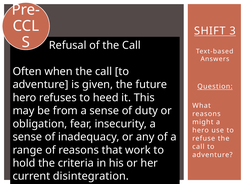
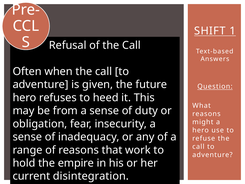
3: 3 -> 1
criteria: criteria -> empire
